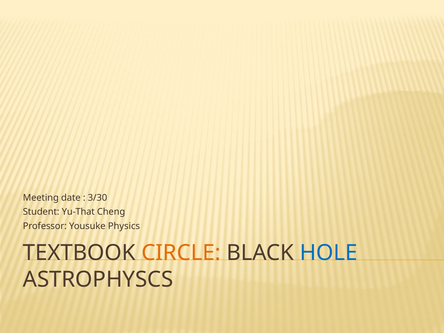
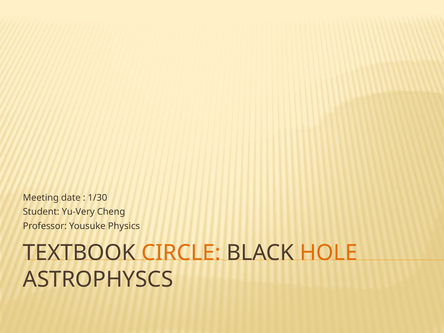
3/30: 3/30 -> 1/30
Yu-That: Yu-That -> Yu-Very
HOLE colour: blue -> orange
